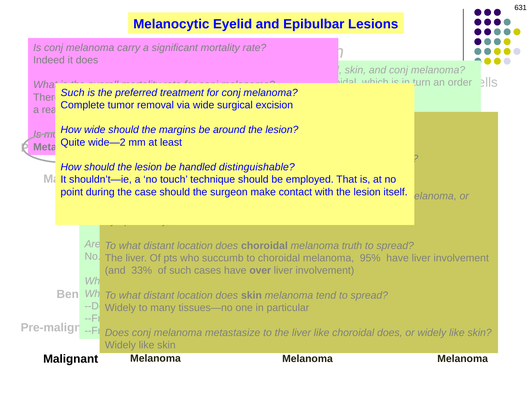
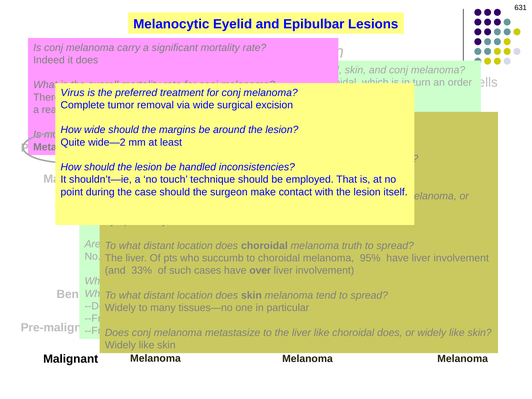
Such at (73, 93): Such -> Virus
distinguishable: distinguishable -> inconsistencies
